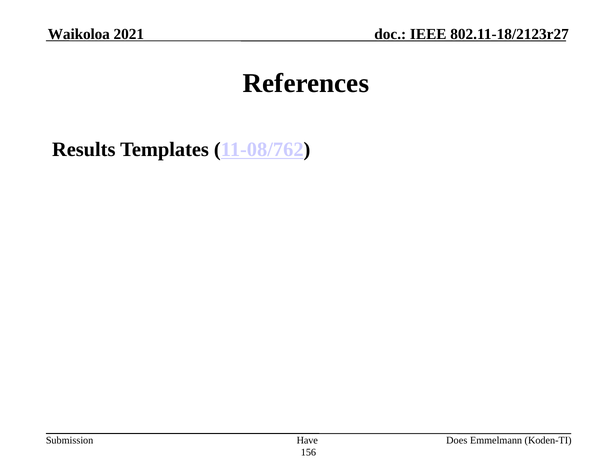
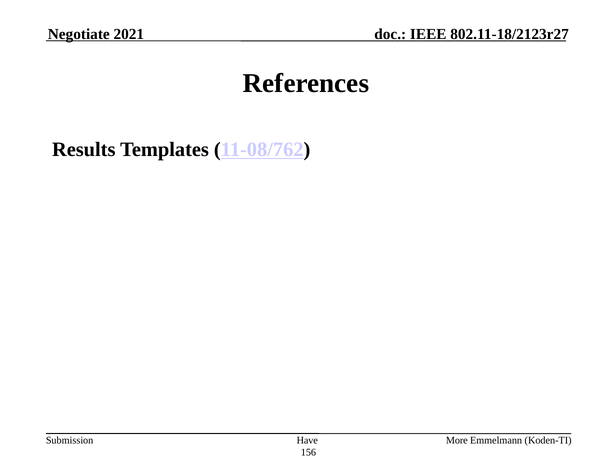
Waikoloa: Waikoloa -> Negotiate
Does: Does -> More
